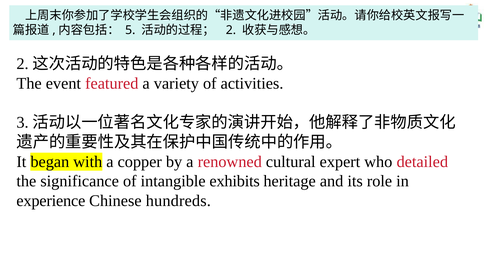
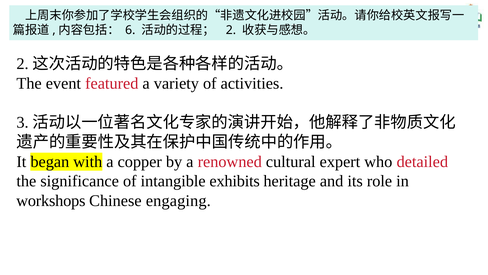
5: 5 -> 6
experience: experience -> workshops
hundreds: hundreds -> engaging
